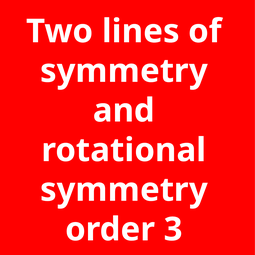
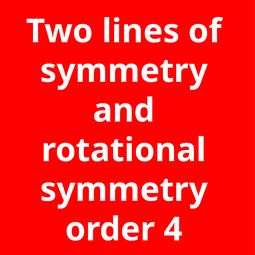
3: 3 -> 4
